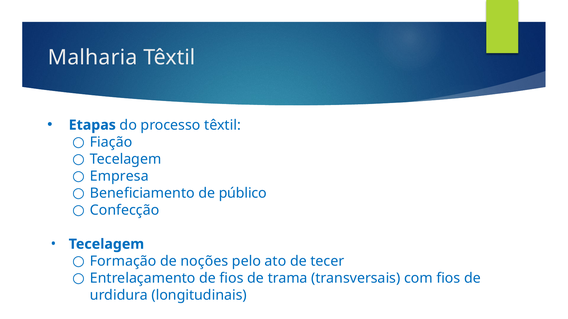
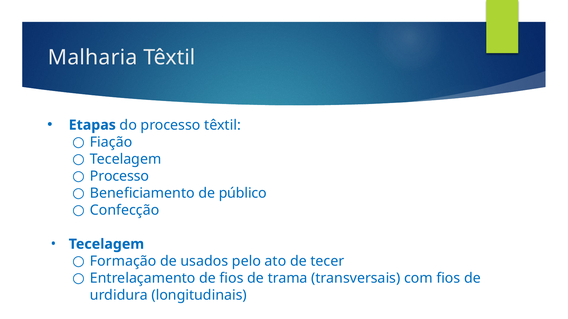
Empresa at (119, 176): Empresa -> Processo
noções: noções -> usados
